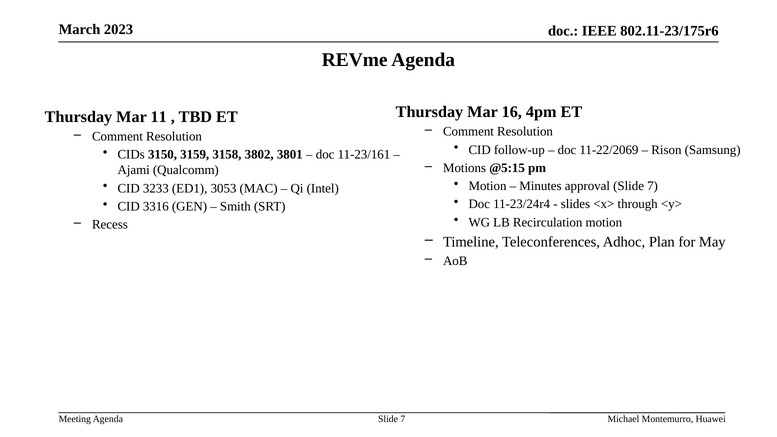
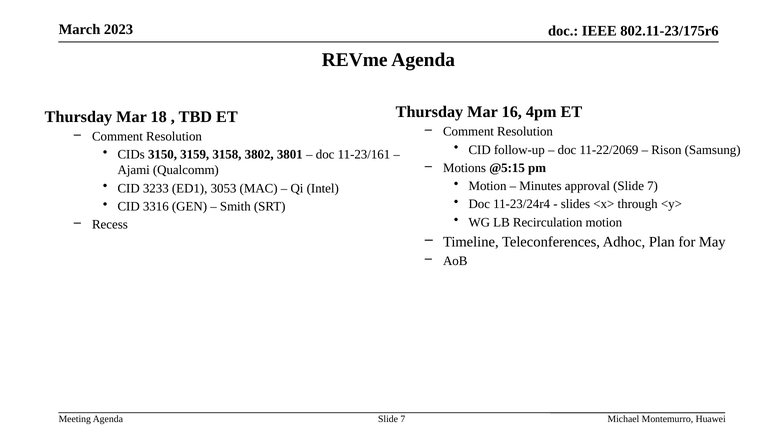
11: 11 -> 18
